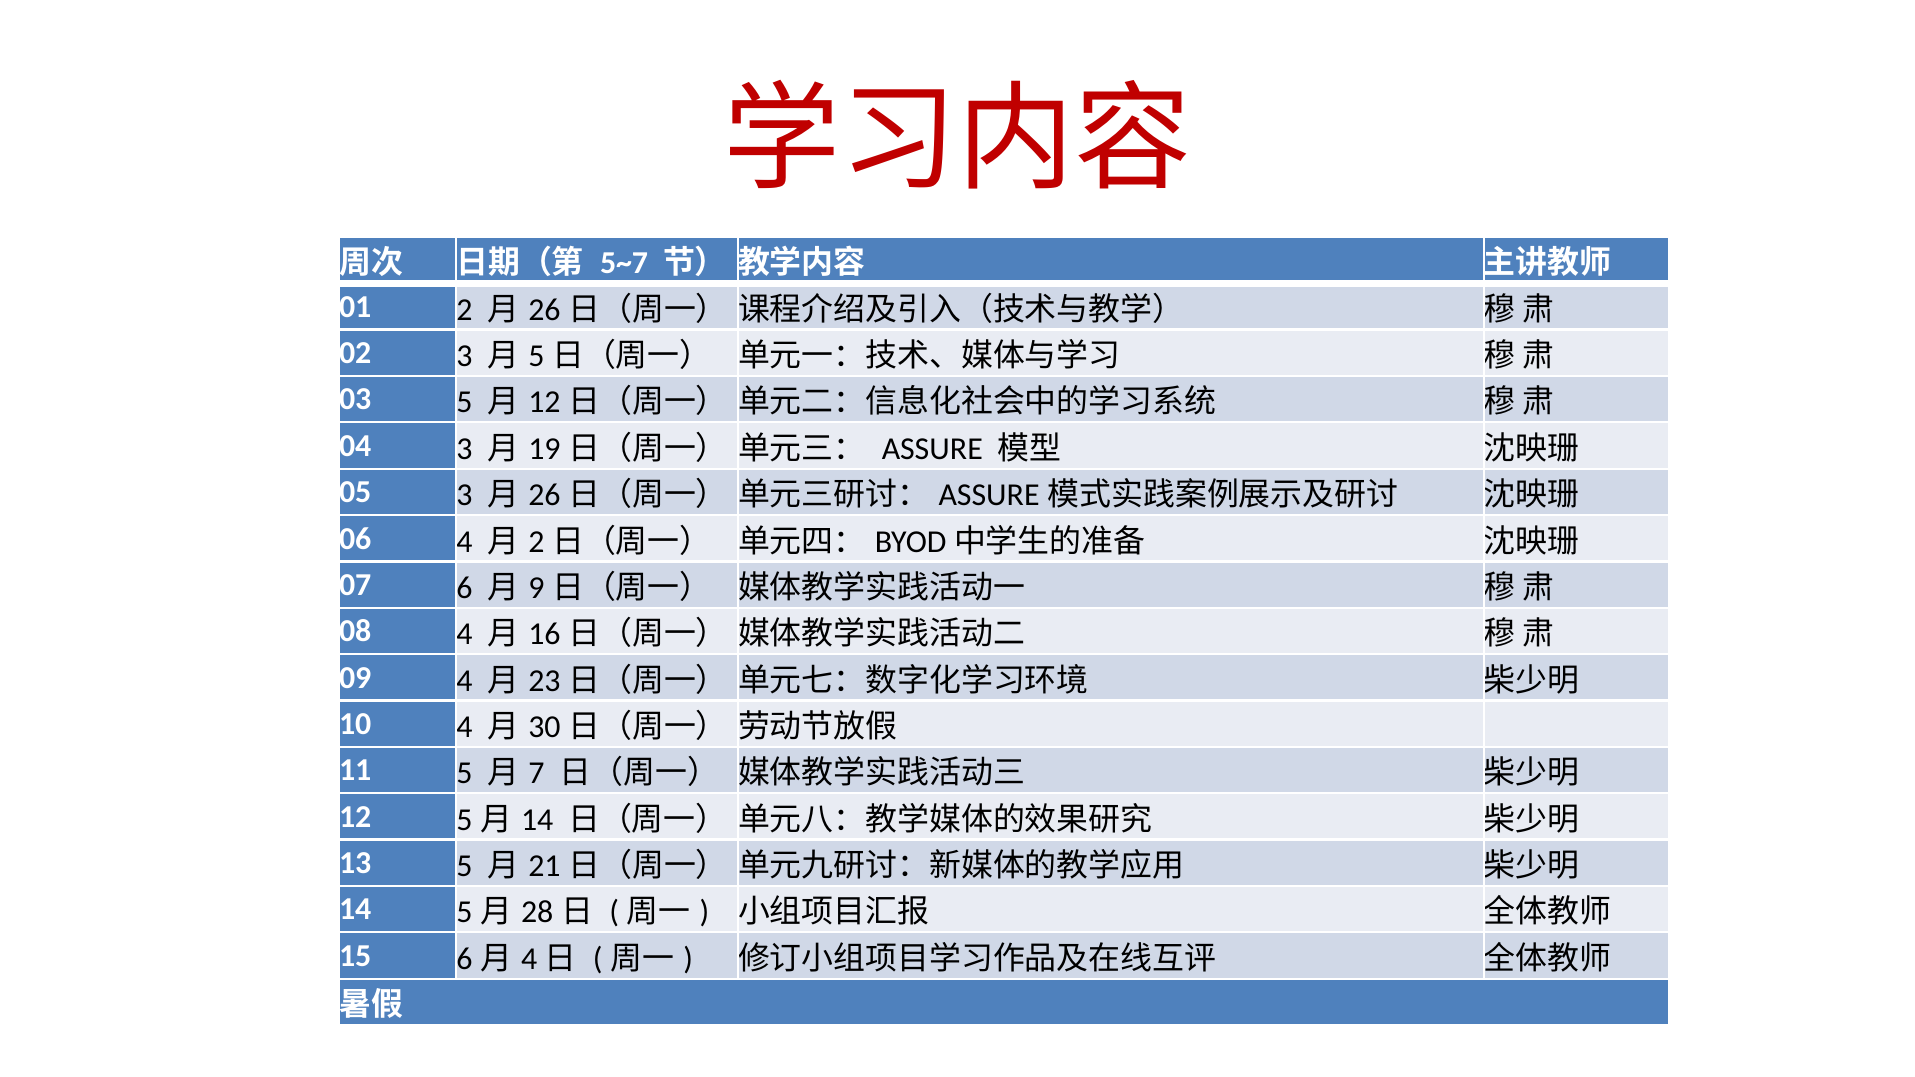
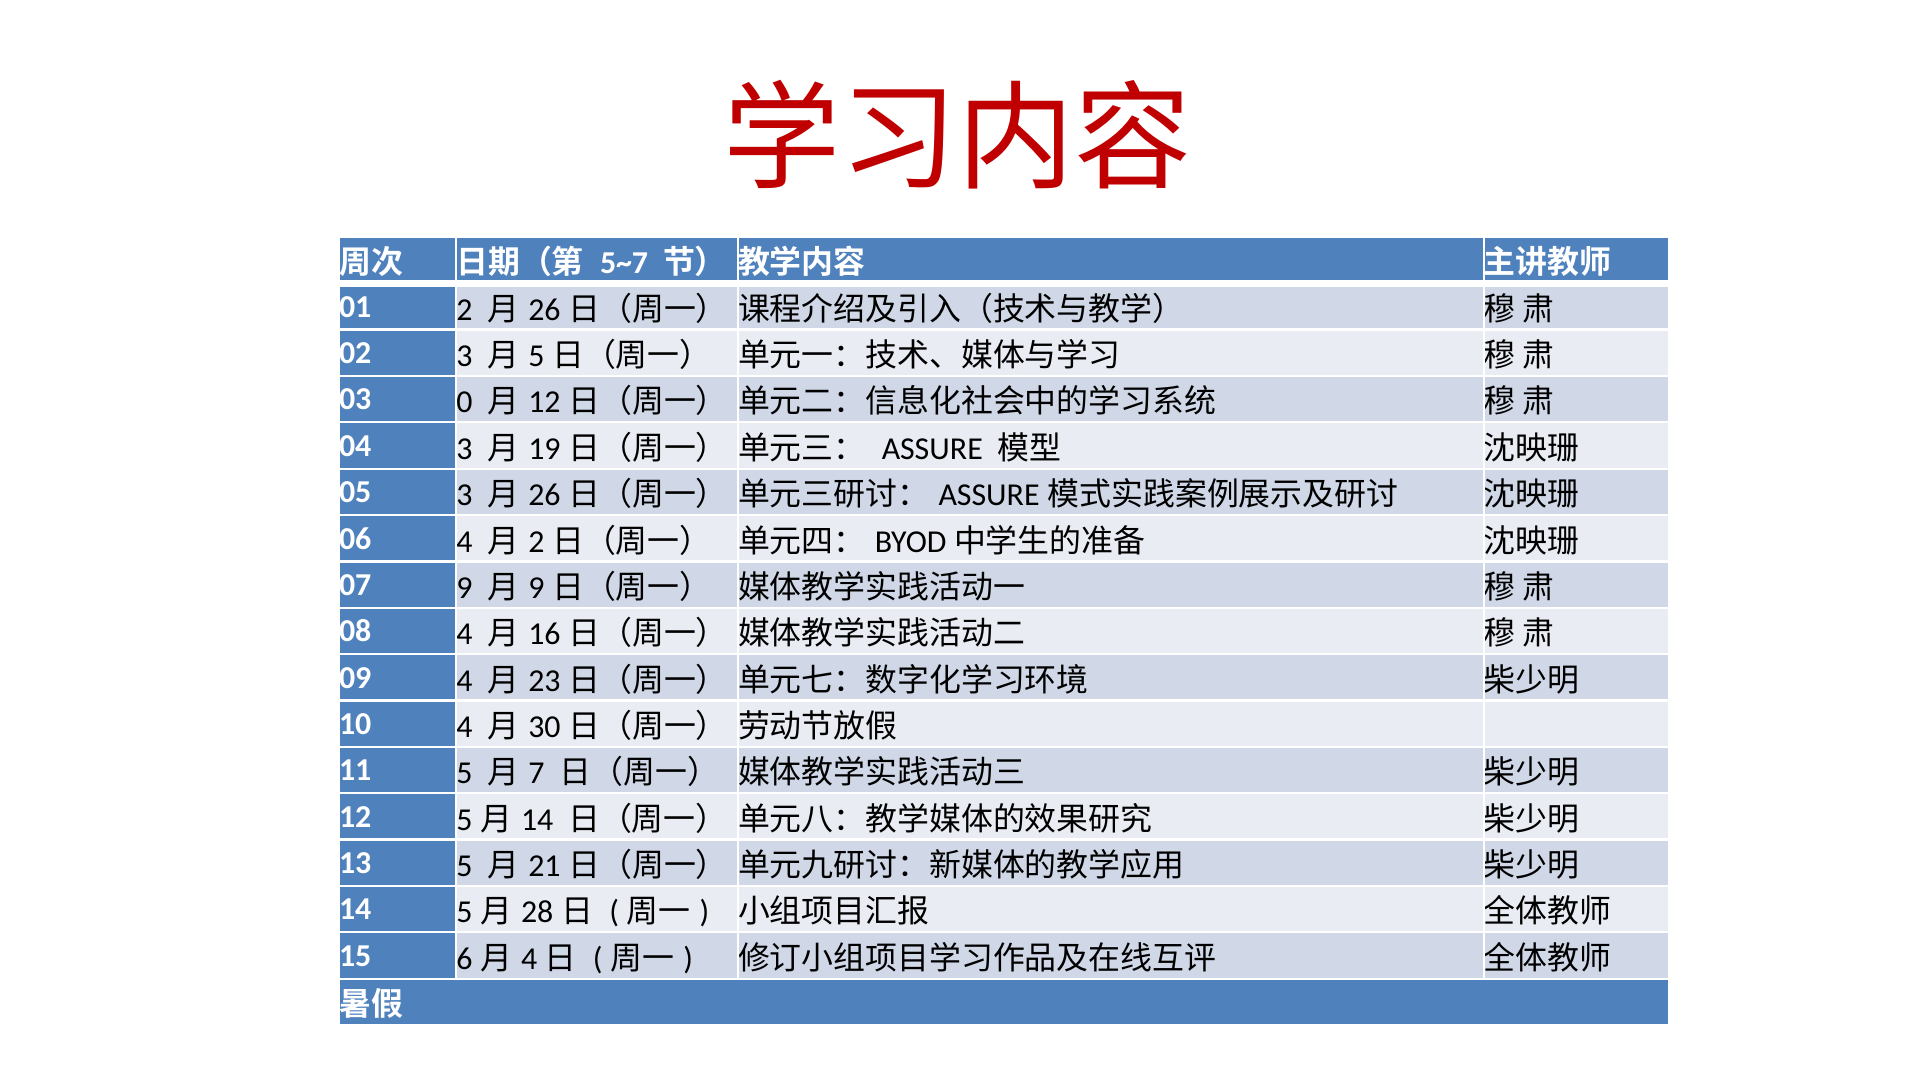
03 5: 5 -> 0
6: 6 -> 9
